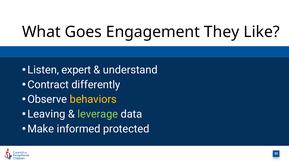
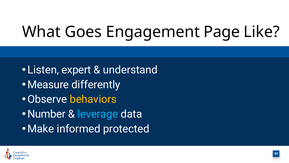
They: They -> Page
Contract: Contract -> Measure
Leaving: Leaving -> Number
leverage colour: light green -> light blue
